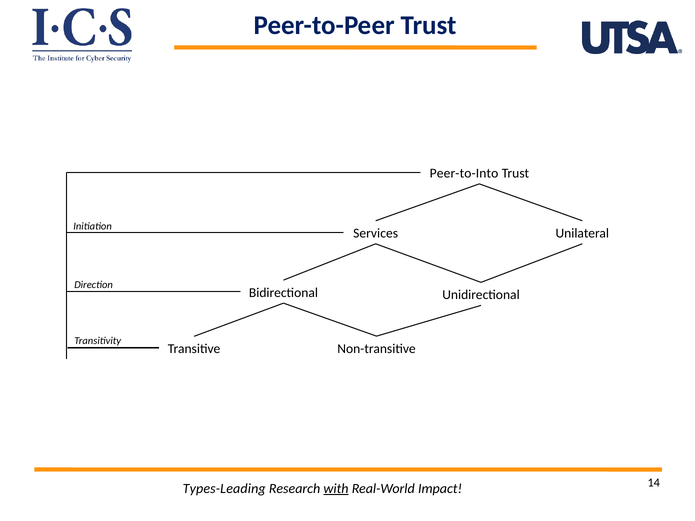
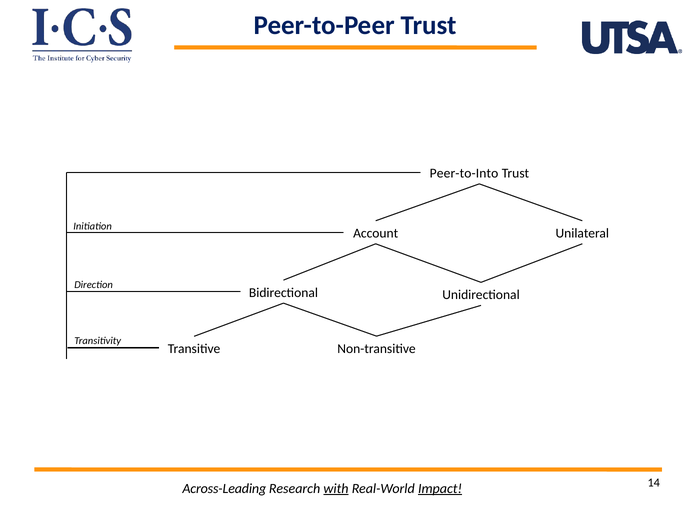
Services: Services -> Account
Types-Leading: Types-Leading -> Across-Leading
Impact underline: none -> present
